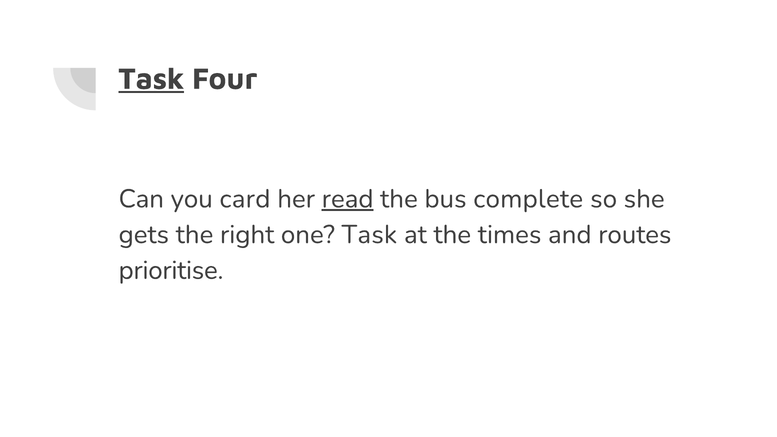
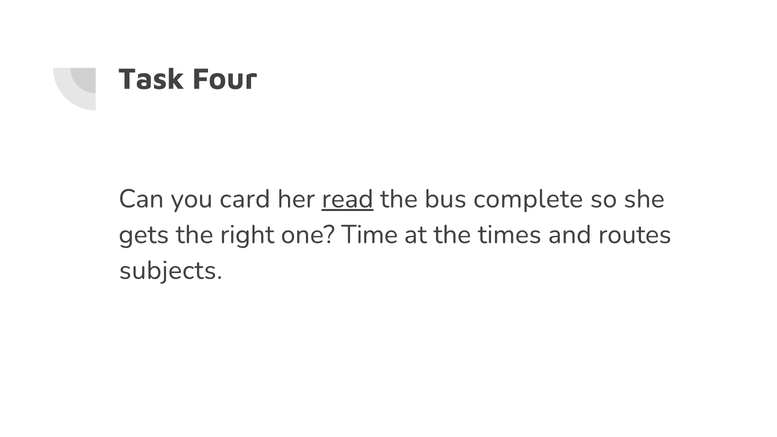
Task at (151, 79) underline: present -> none
one Task: Task -> Time
prioritise: prioritise -> subjects
